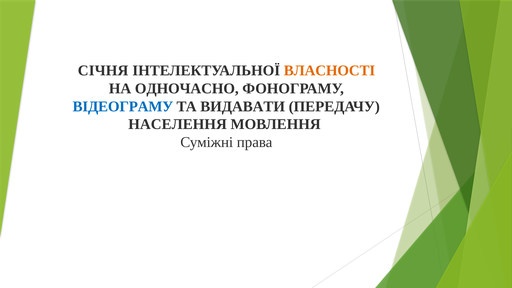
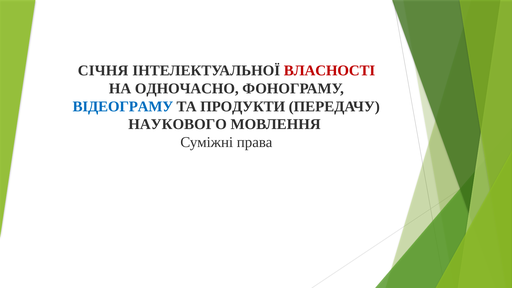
ВЛАСНОСТІ colour: orange -> red
ВИДАВАТИ: ВИДАВАТИ -> ПРОДУКТИ
НАСЕЛЕННЯ: НАСЕЛЕННЯ -> НАУКОВОГО
